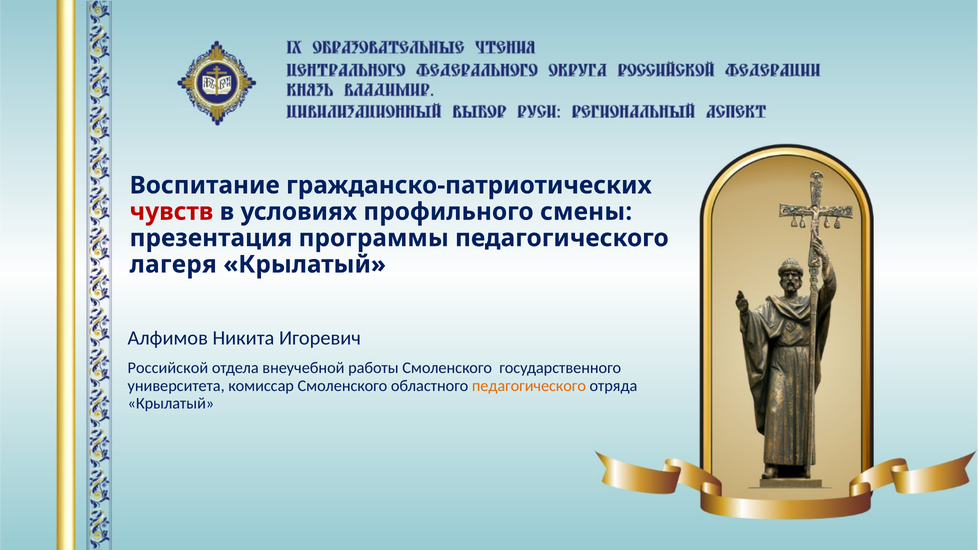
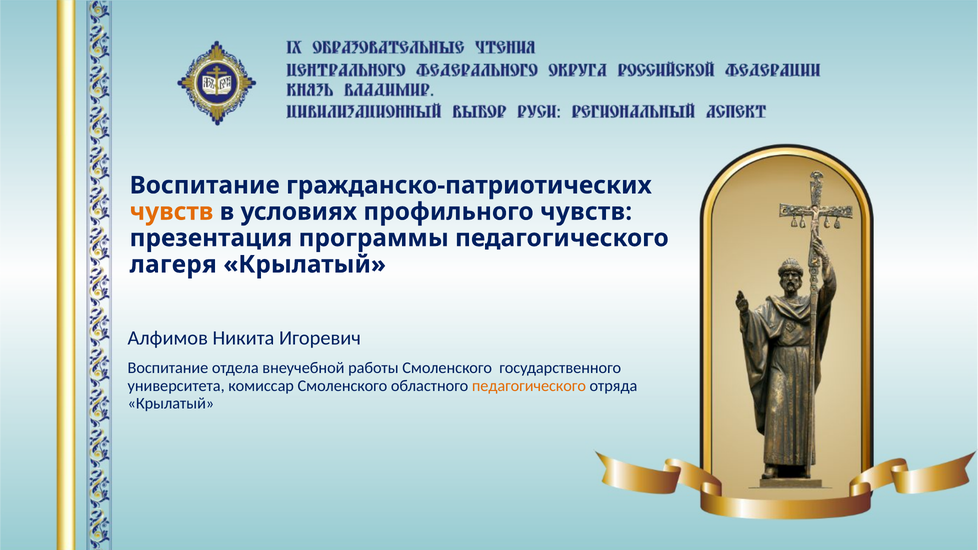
чувств at (171, 212) colour: red -> orange
профильного смены: смены -> чувств
Российской at (168, 368): Российской -> Воспитание
